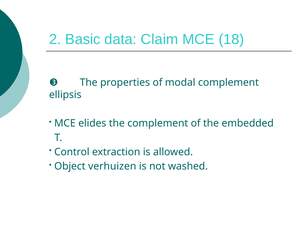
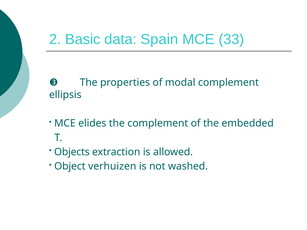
Claim: Claim -> Spain
18: 18 -> 33
Control: Control -> Objects
